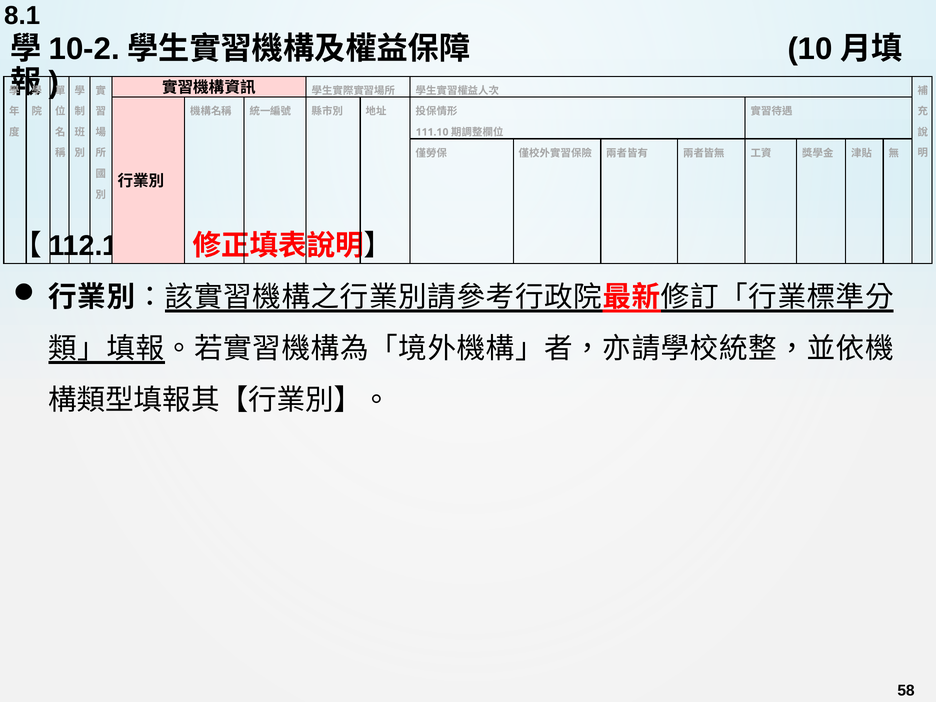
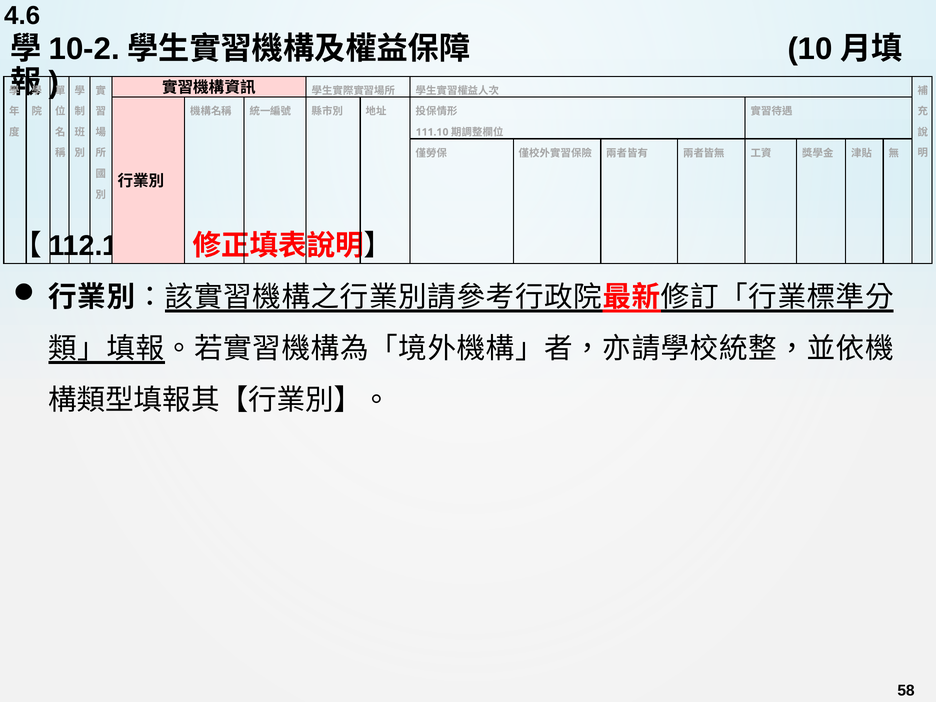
8.1: 8.1 -> 4.6
